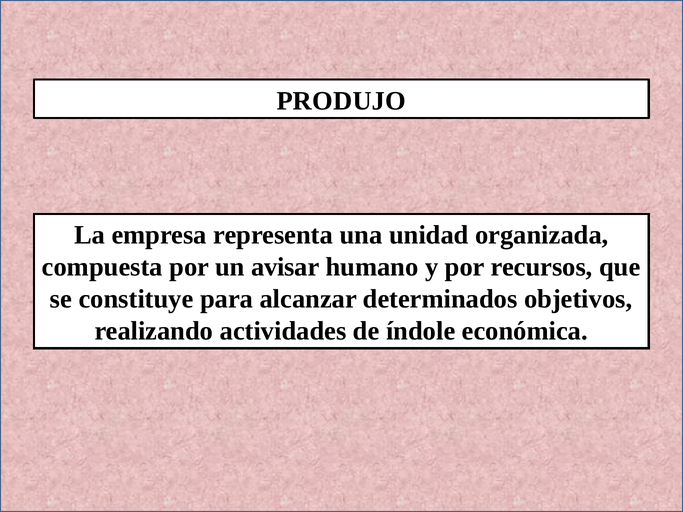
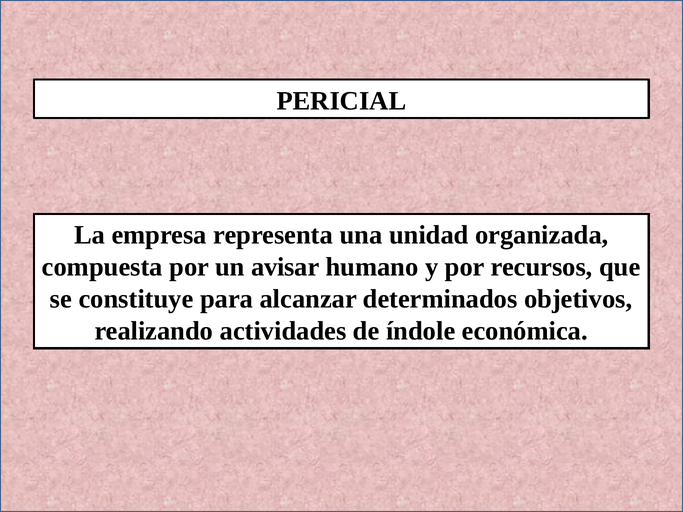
PRODUJO: PRODUJO -> PERICIAL
